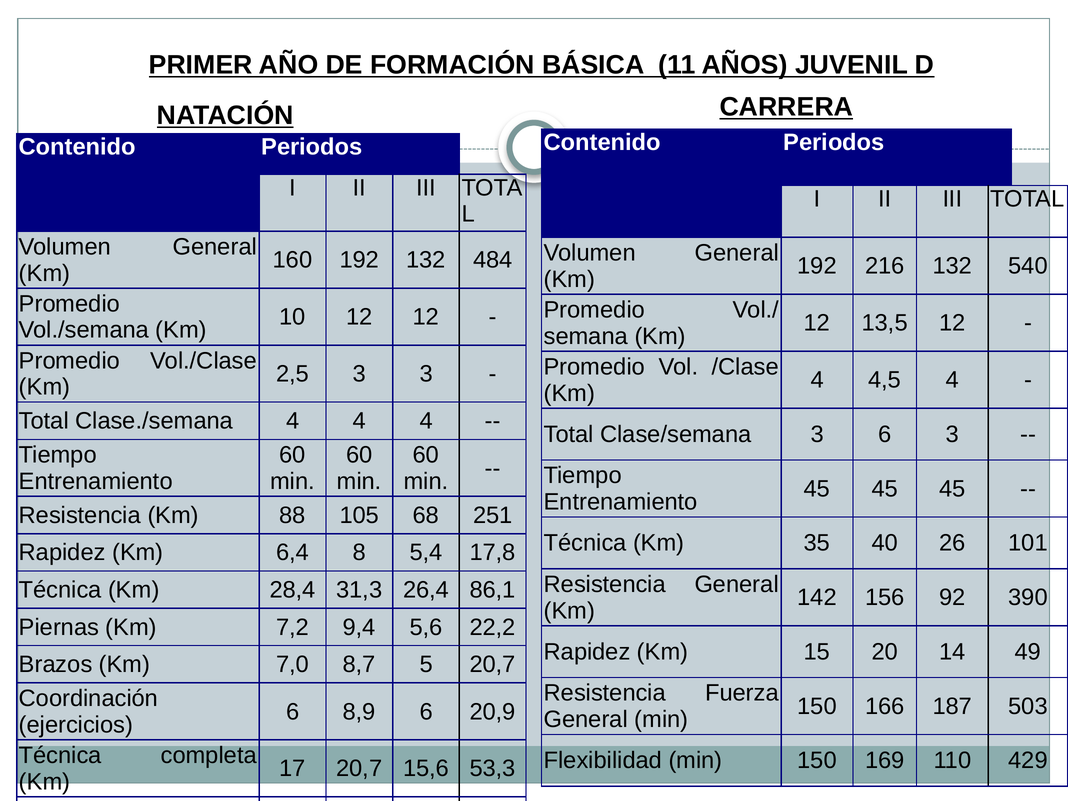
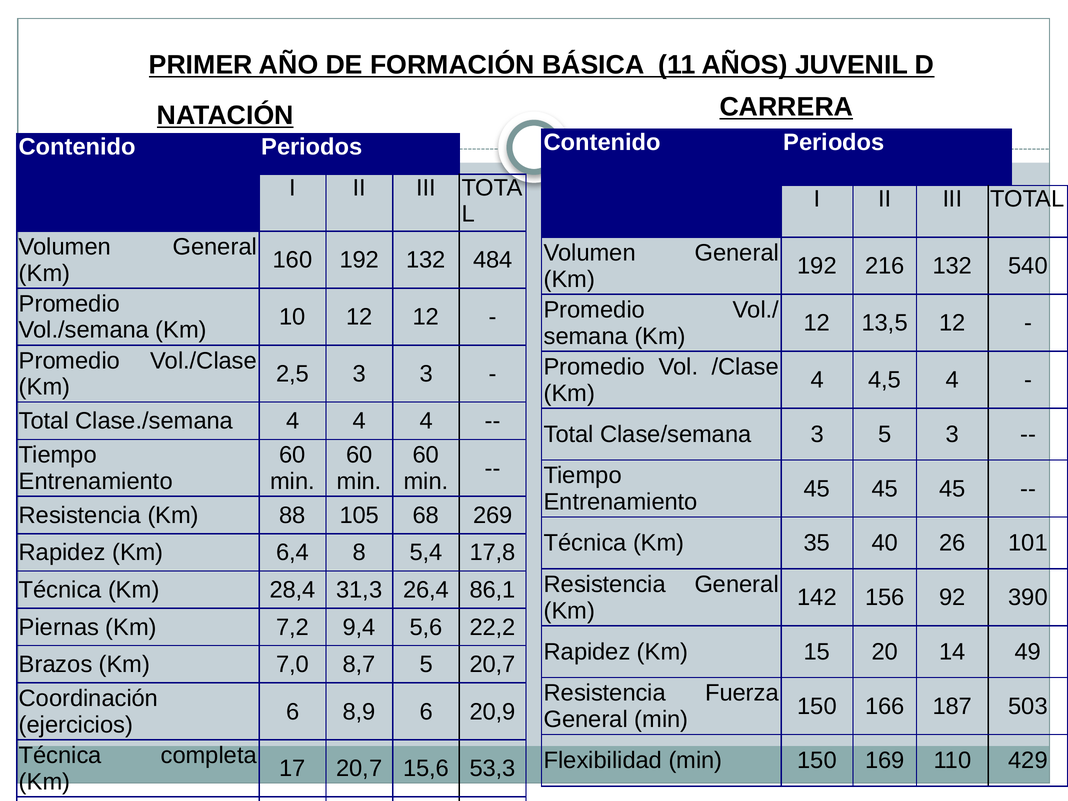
3 6: 6 -> 5
251: 251 -> 269
